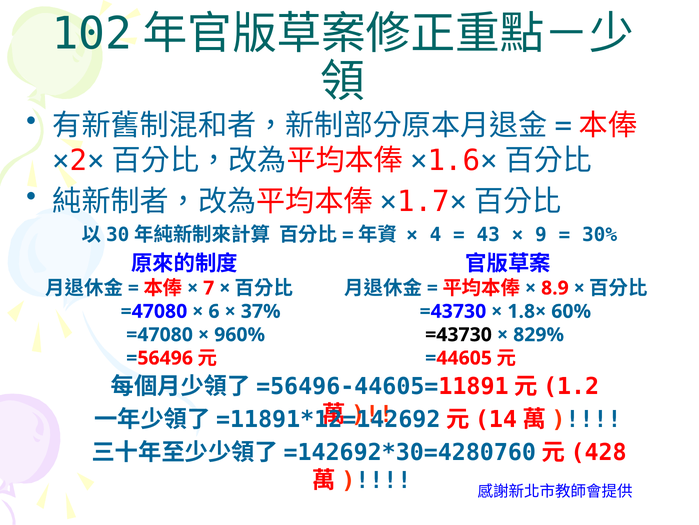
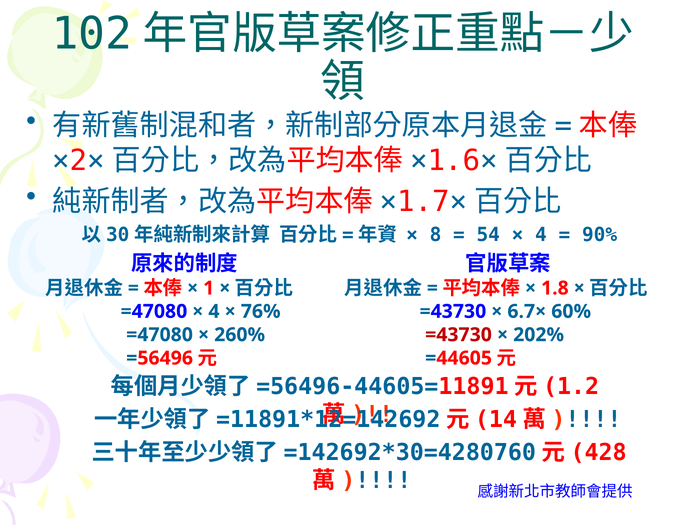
4: 4 -> 8
43: 43 -> 54
9 at (541, 235): 9 -> 4
30%: 30% -> 90%
7: 7 -> 1
8.9: 8.9 -> 1.8
6 at (214, 311): 6 -> 4
37%: 37% -> 76%
1.8×: 1.8× -> 6.7×
960%: 960% -> 260%
=43730 at (459, 334) colour: black -> red
829%: 829% -> 202%
